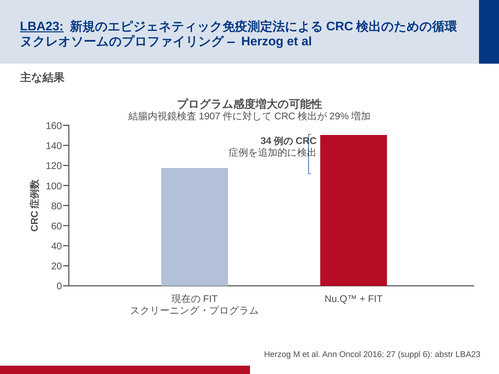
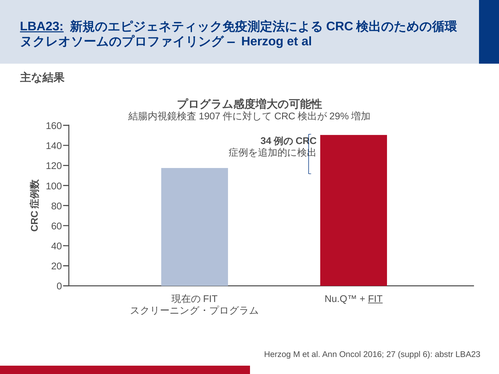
FIT underline: none -> present
